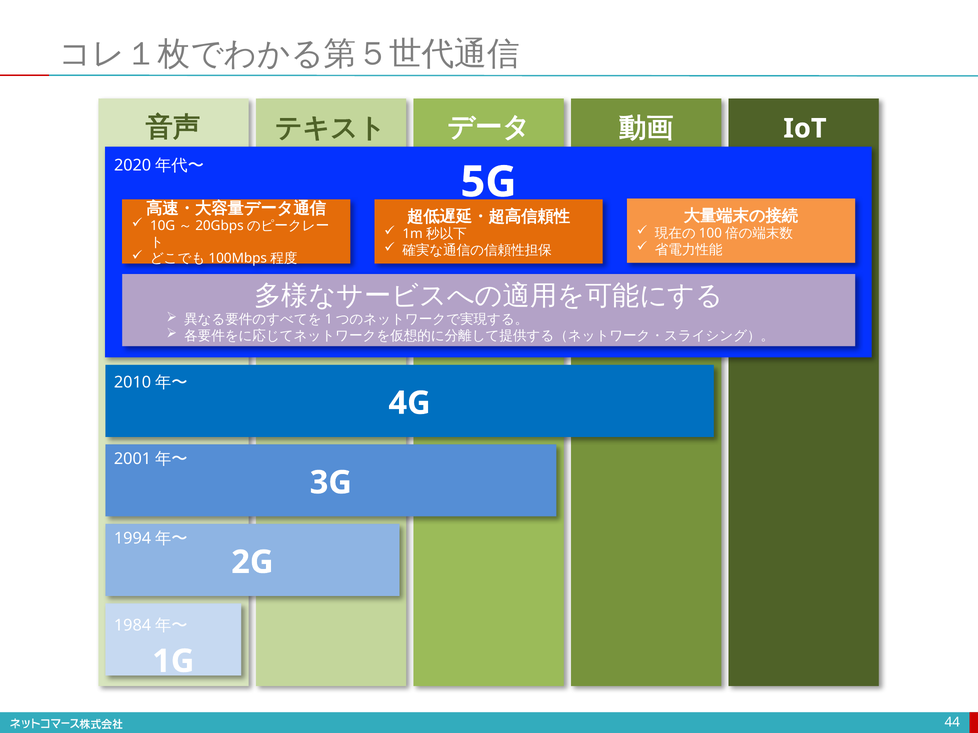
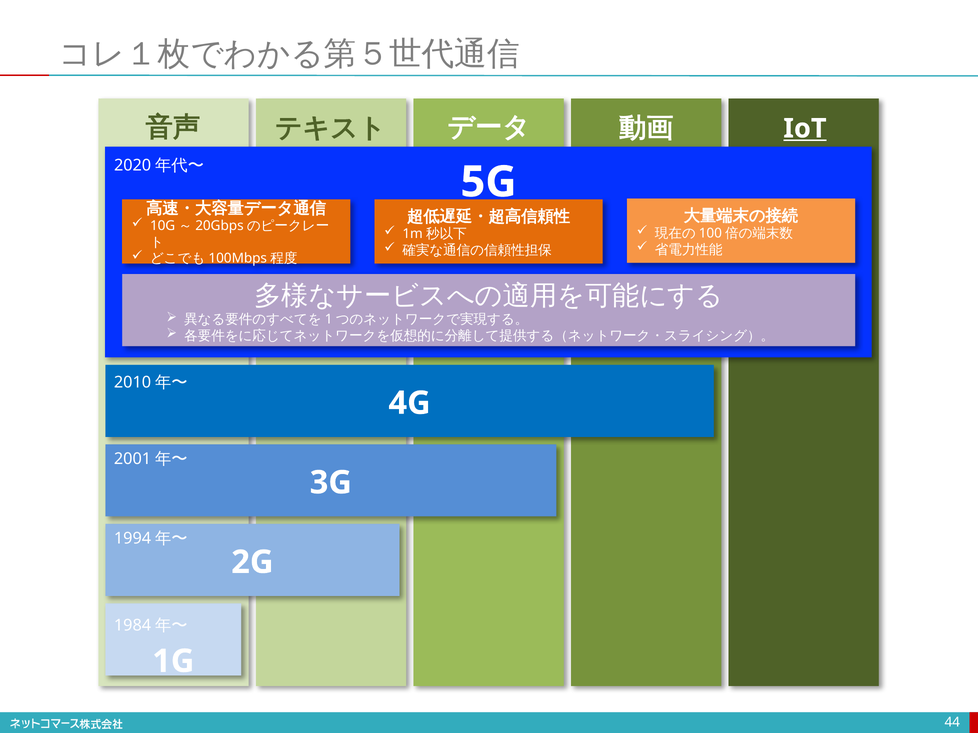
IoT underline: none -> present
